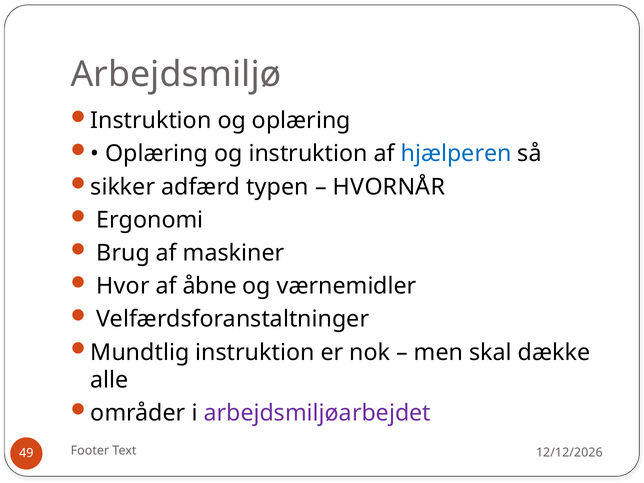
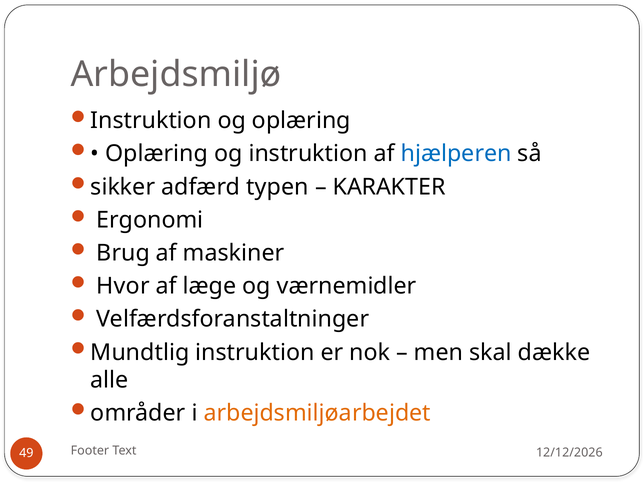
HVORNÅR: HVORNÅR -> KARAKTER
åbne: åbne -> læge
arbejdsmiljøarbejdet colour: purple -> orange
